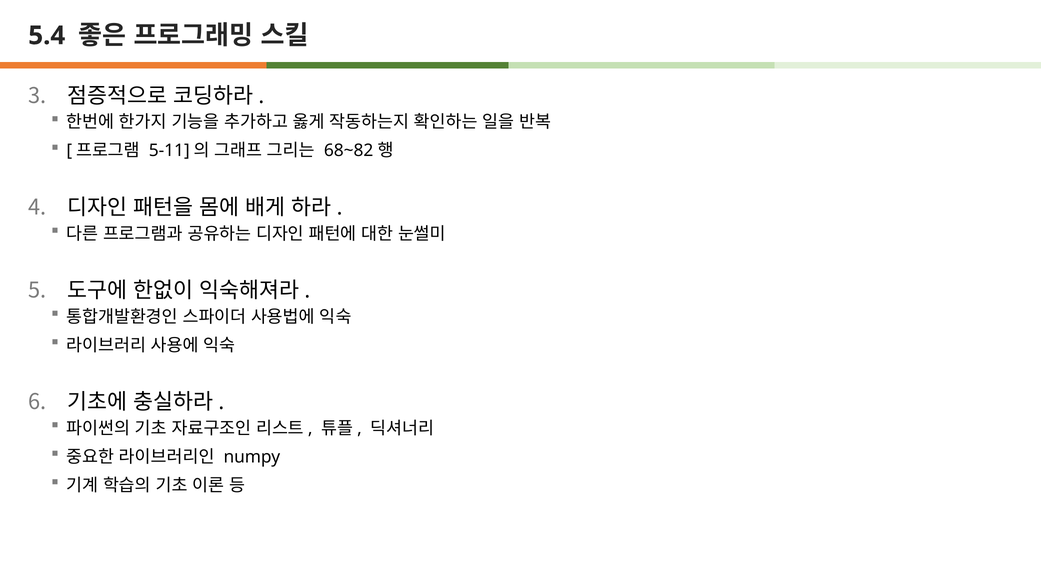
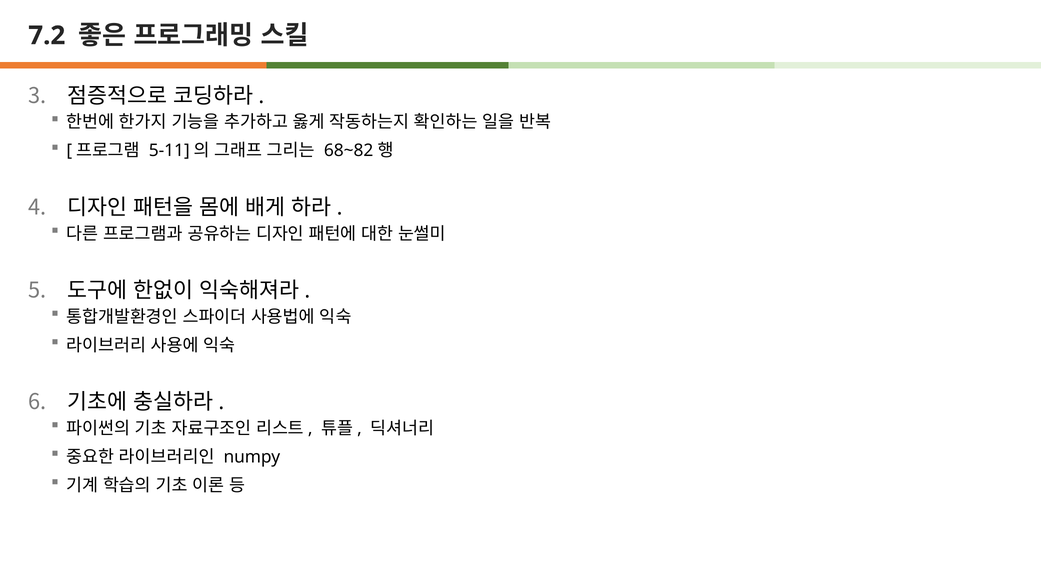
5.4: 5.4 -> 7.2
